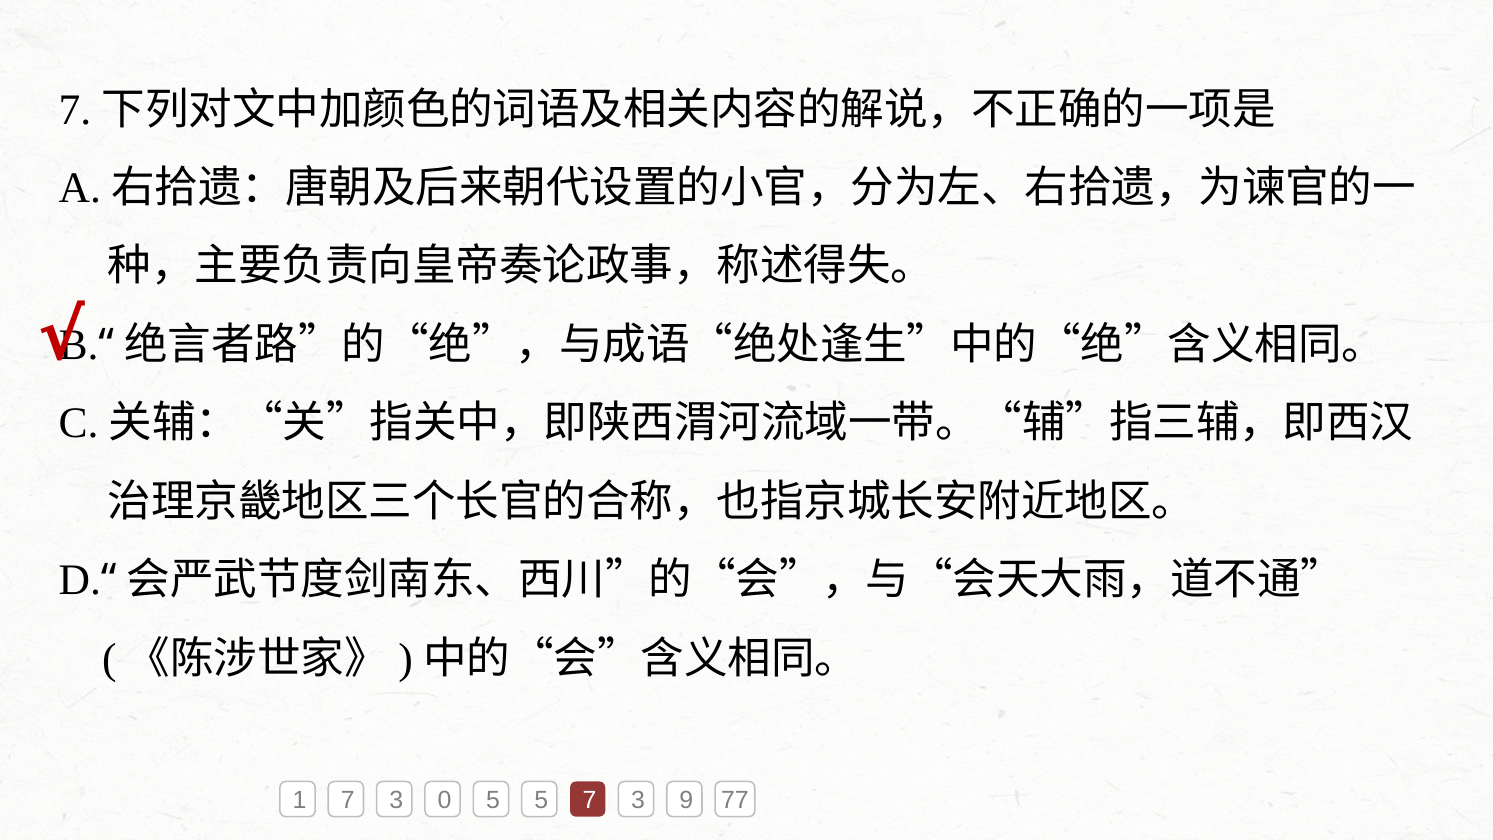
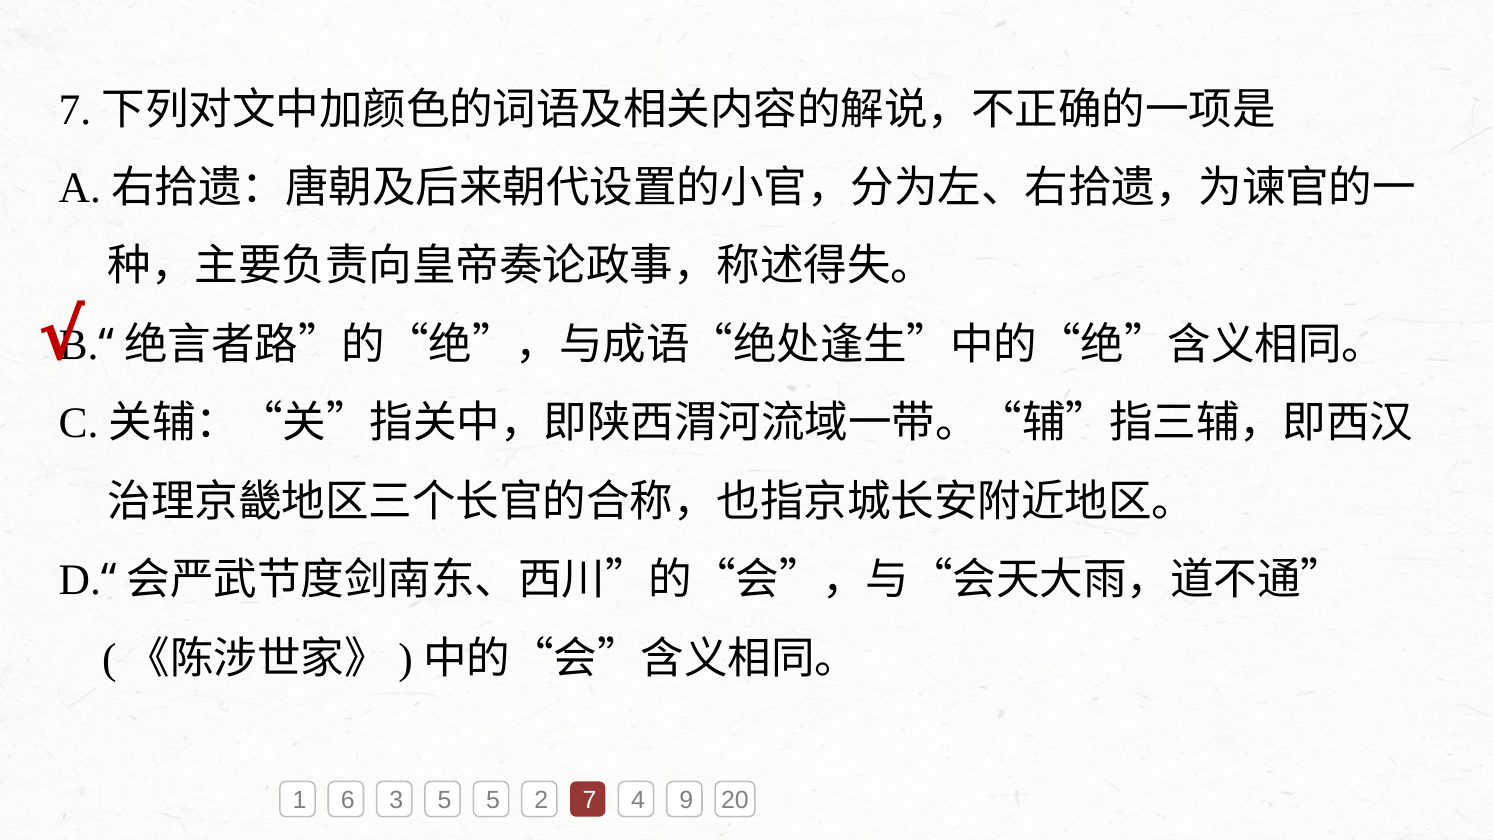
1 7: 7 -> 6
3 0: 0 -> 5
5 5: 5 -> 2
3 at (638, 801): 3 -> 4
77: 77 -> 20
